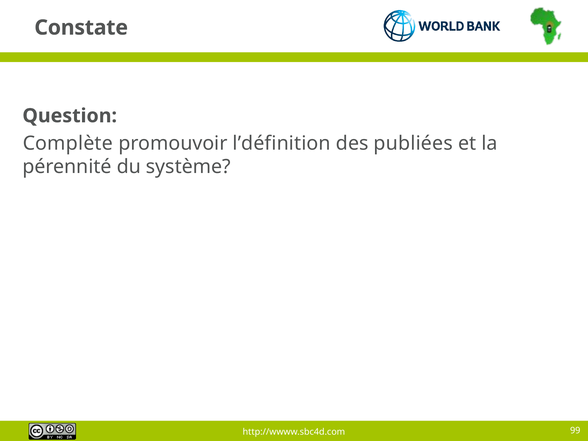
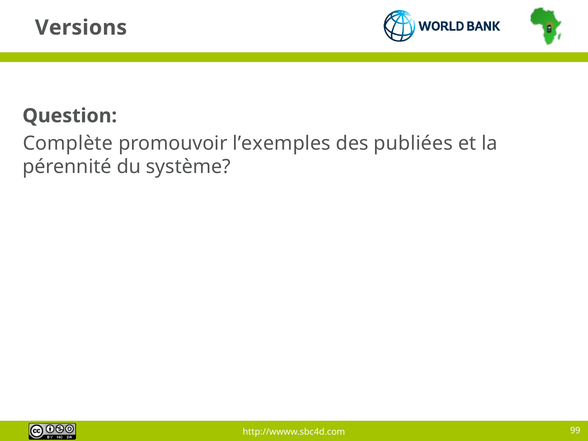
Constate: Constate -> Versions
l’définition: l’définition -> l’exemples
